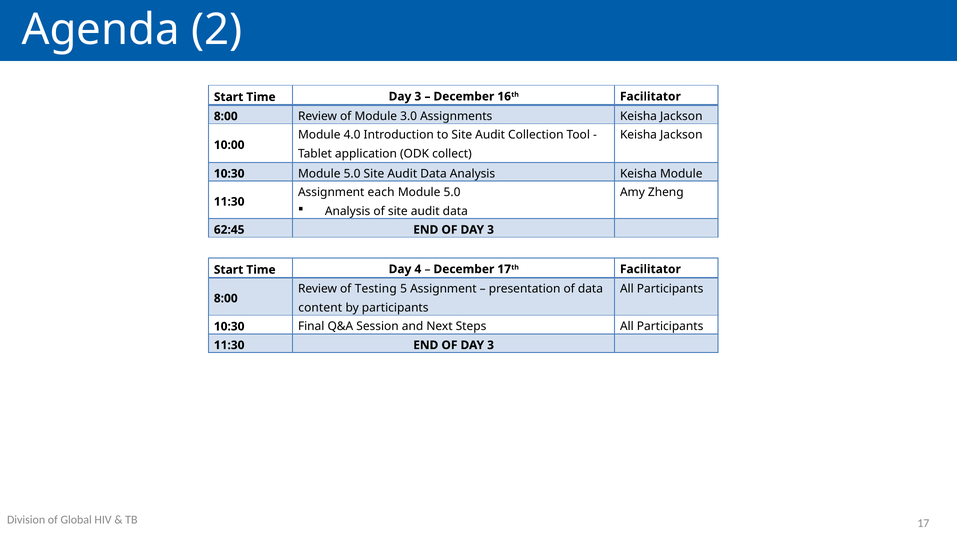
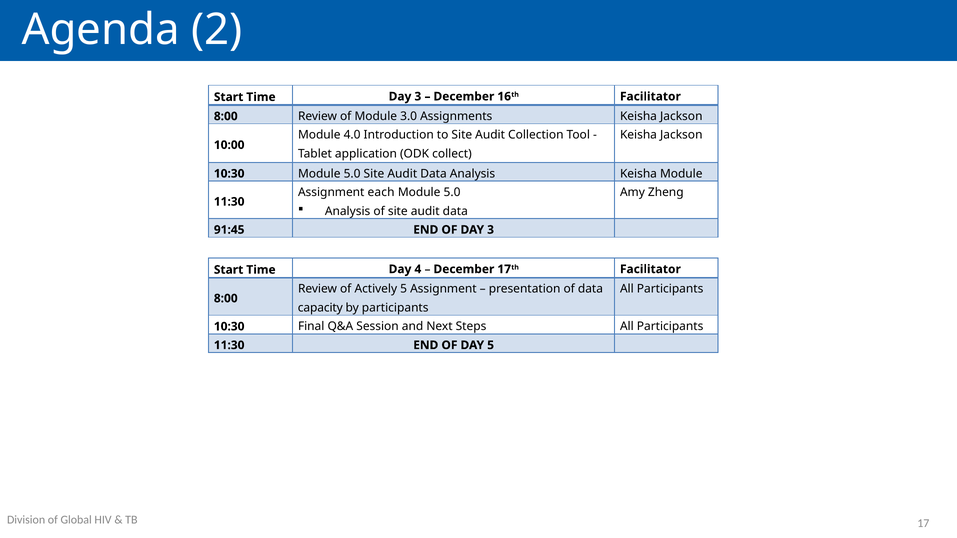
62:45: 62:45 -> 91:45
Testing: Testing -> Actively
content: content -> capacity
3 at (491, 345): 3 -> 5
